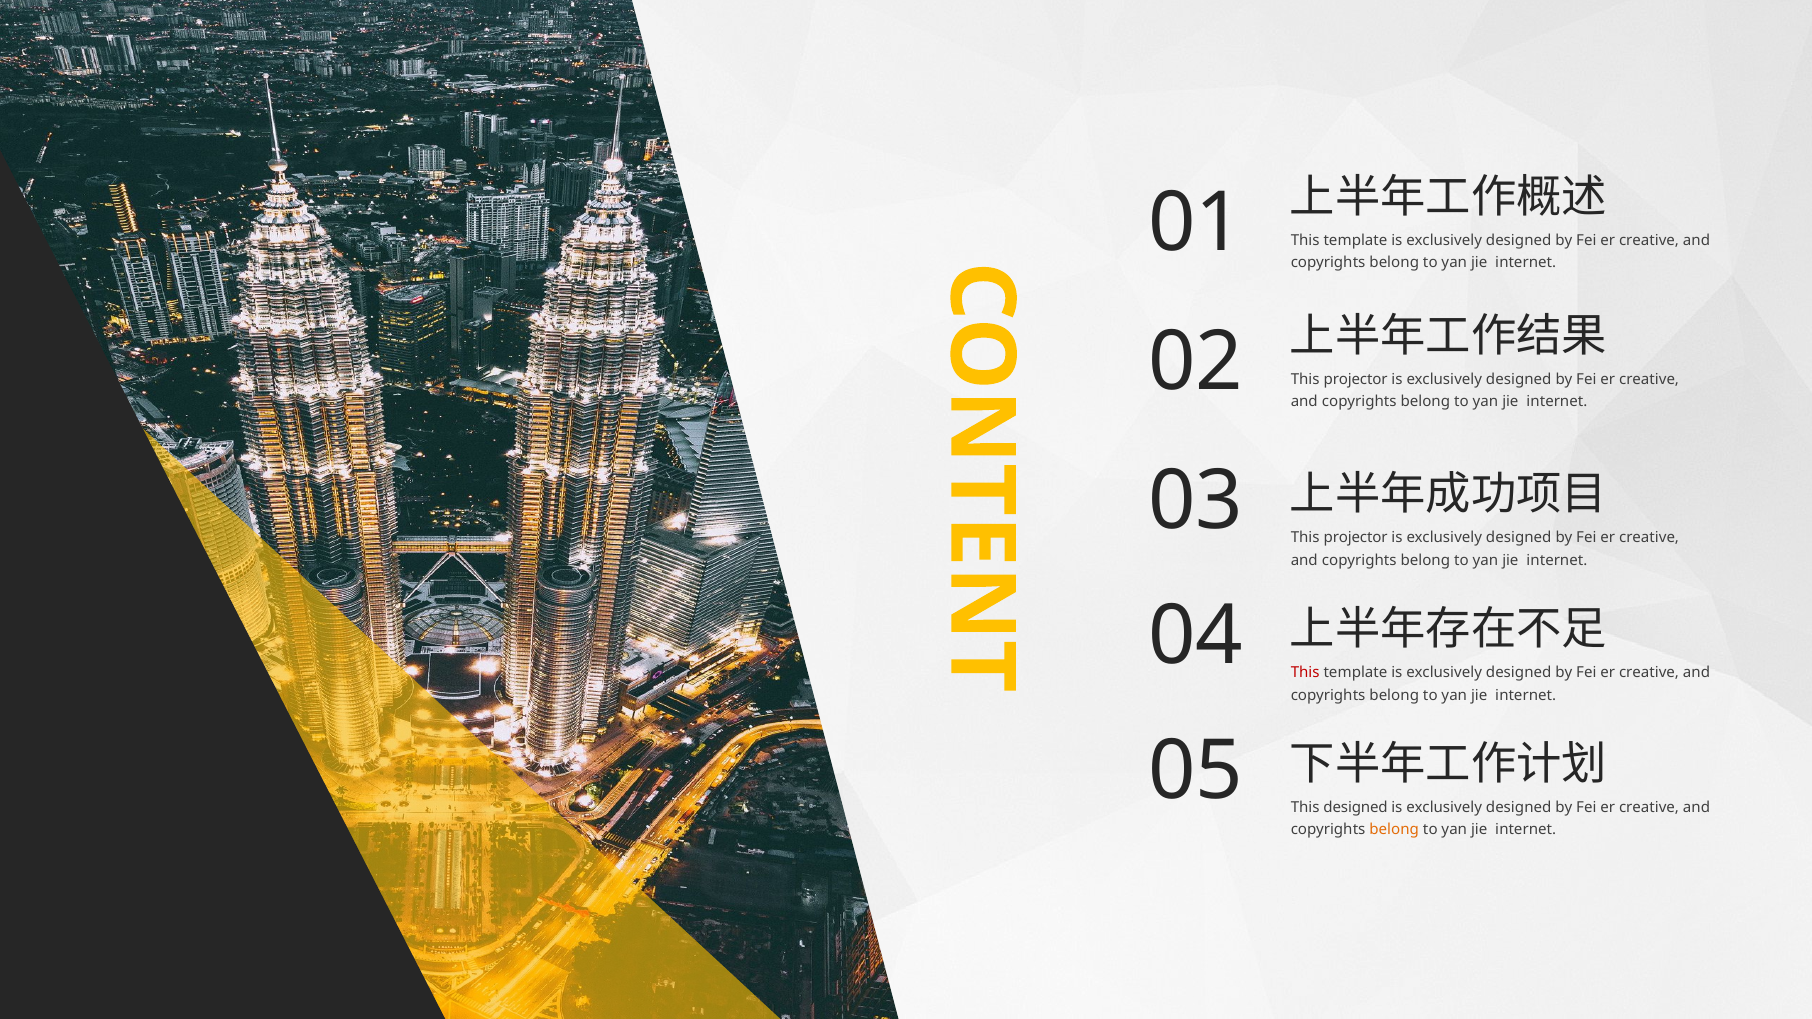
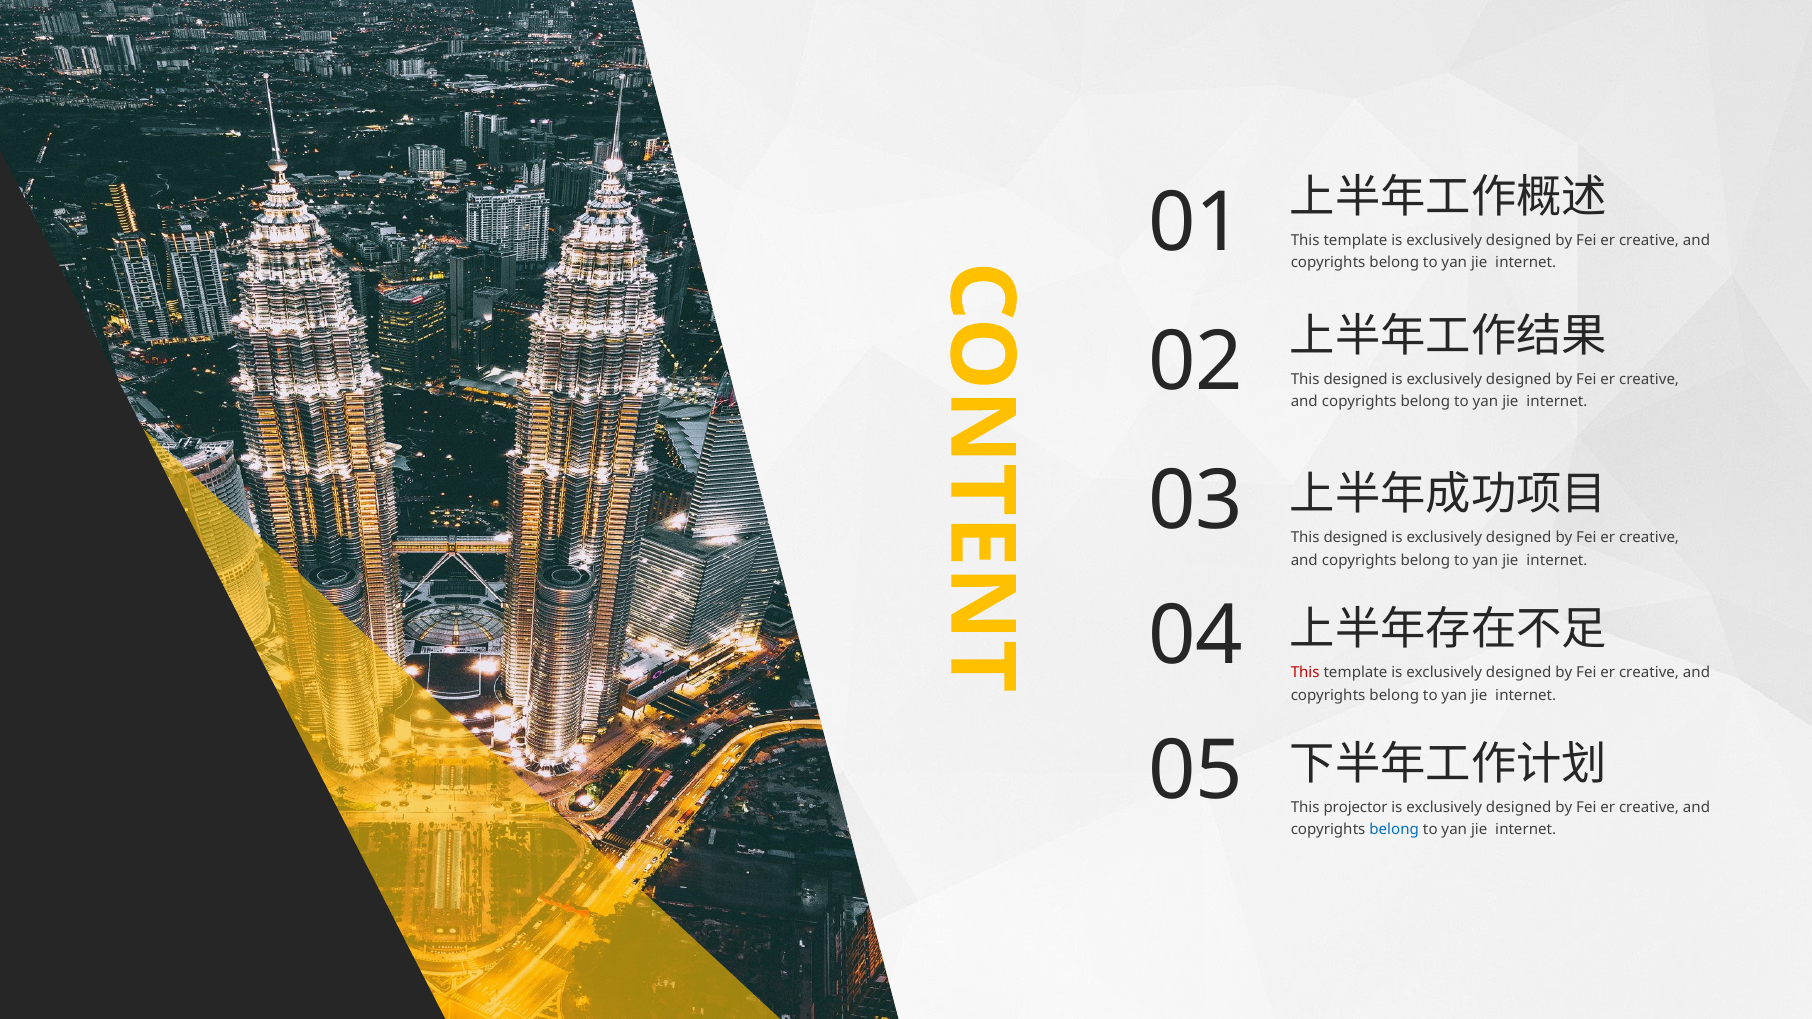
projector at (1356, 379): projector -> designed
projector at (1356, 538): projector -> designed
This designed: designed -> projector
belong at (1394, 830) colour: orange -> blue
